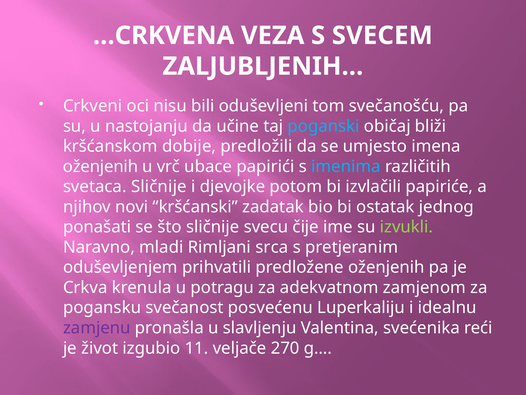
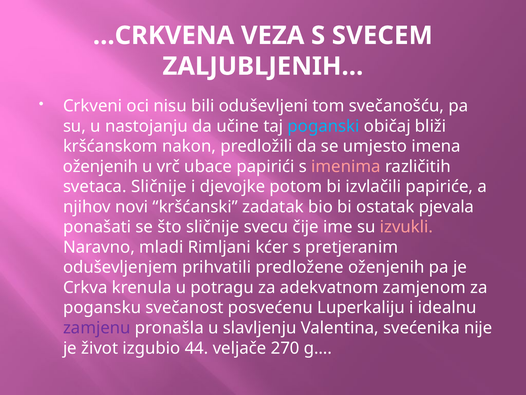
dobije: dobije -> nakon
imenima colour: light blue -> pink
jednog: jednog -> pjevala
izvukli colour: light green -> pink
srca: srca -> kćer
reći: reći -> nije
11: 11 -> 44
